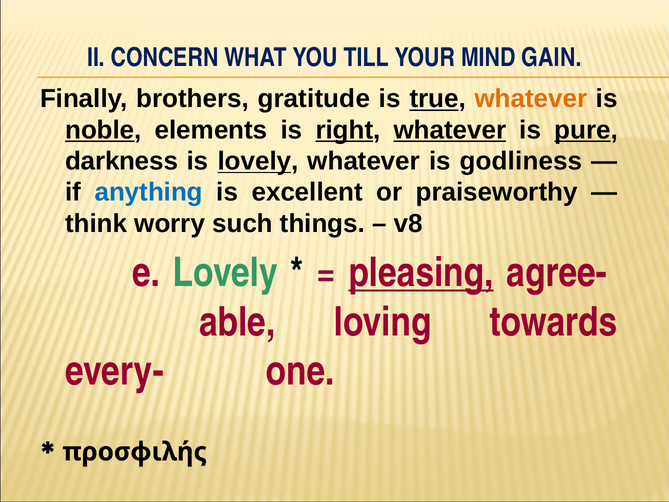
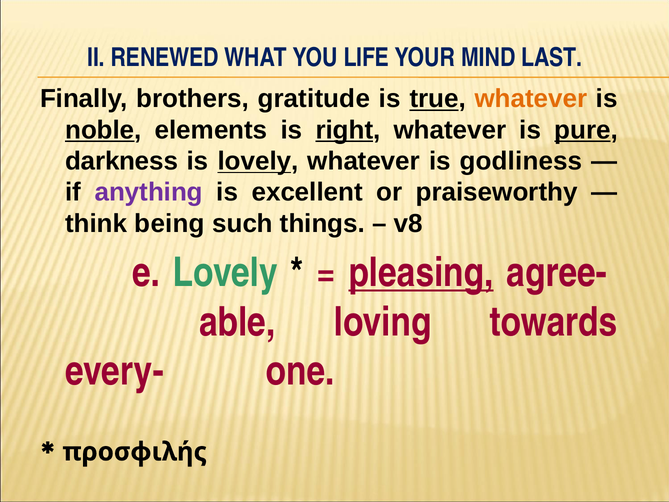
CONCERN: CONCERN -> RENEWED
TILL: TILL -> LIFE
GAIN: GAIN -> LAST
whatever at (450, 130) underline: present -> none
anything colour: blue -> purple
worry: worry -> being
